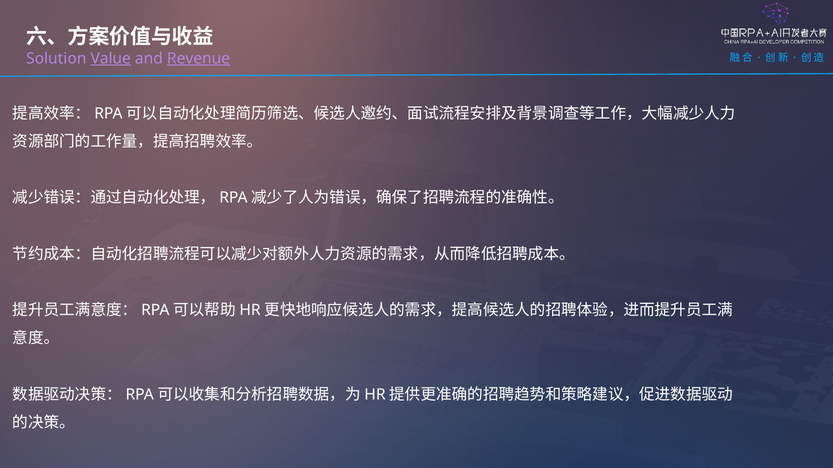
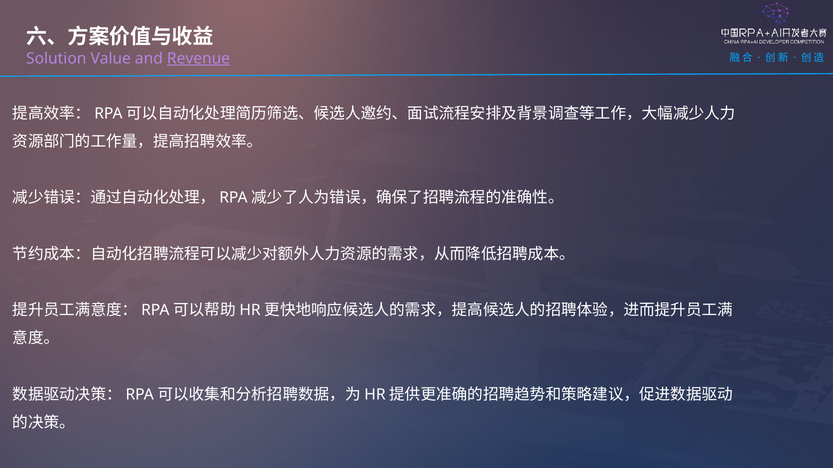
Value underline: present -> none
